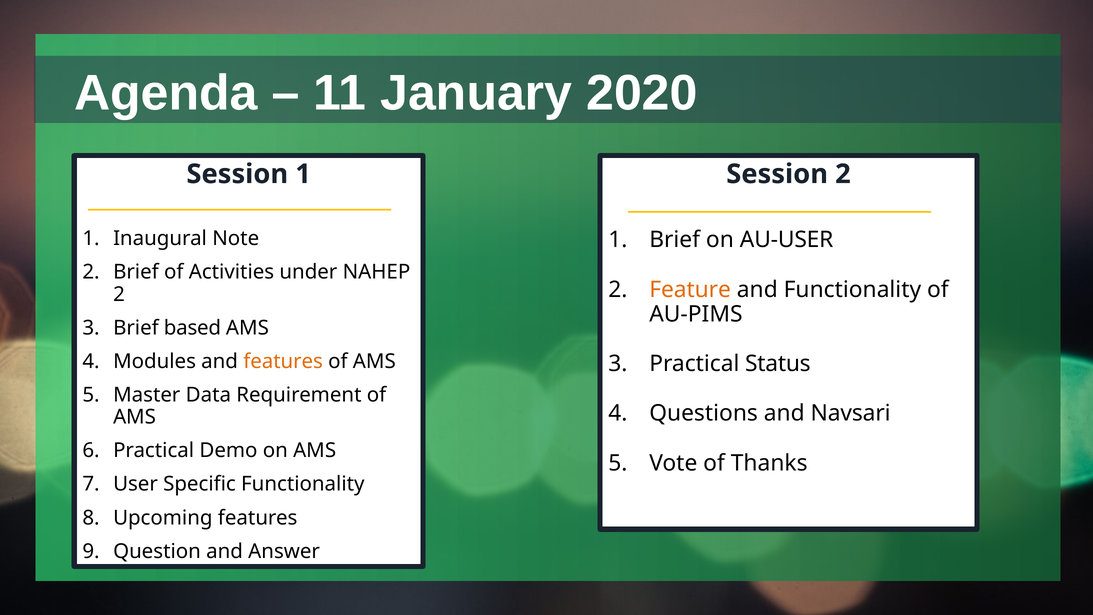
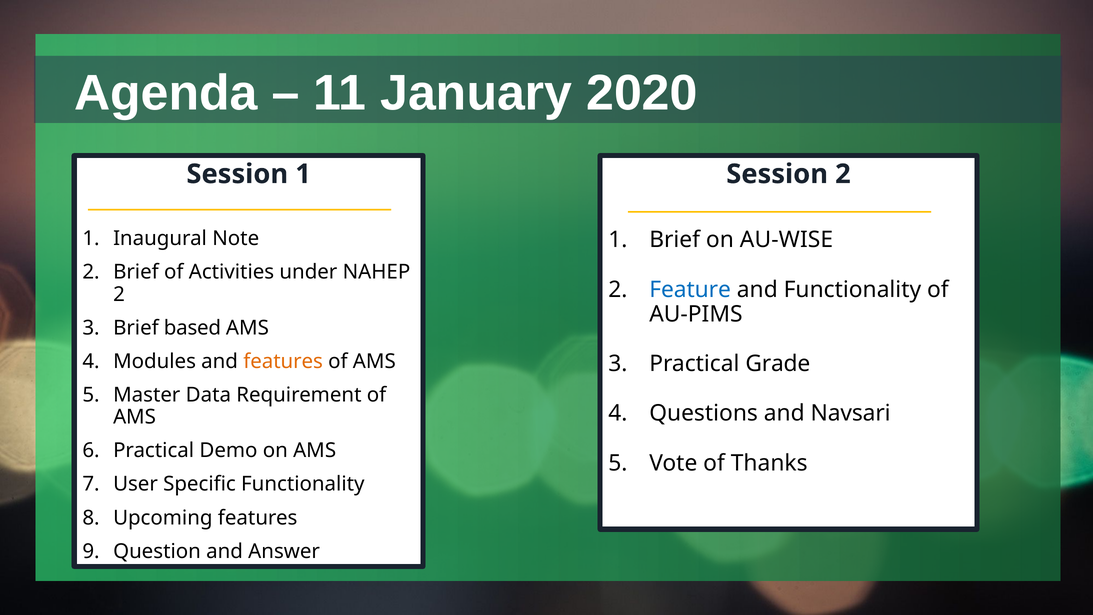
AU-USER: AU-USER -> AU-WISE
Feature colour: orange -> blue
Status: Status -> Grade
